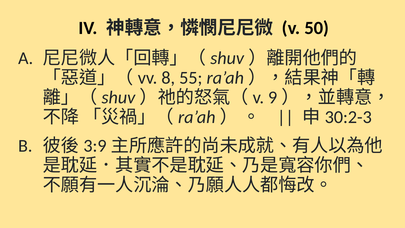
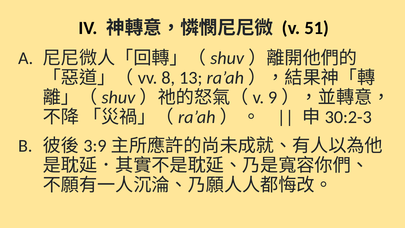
50: 50 -> 51
55: 55 -> 13
